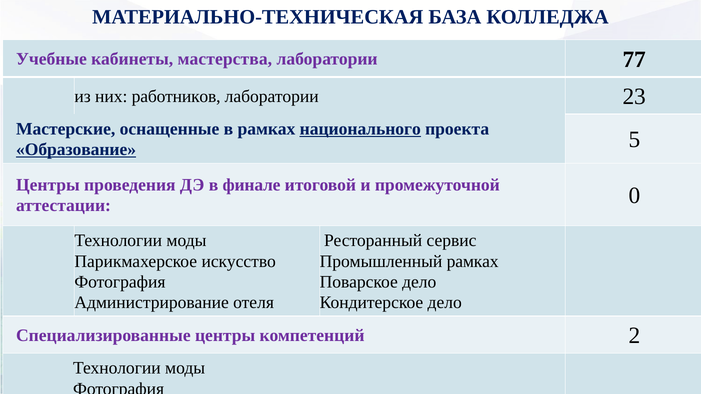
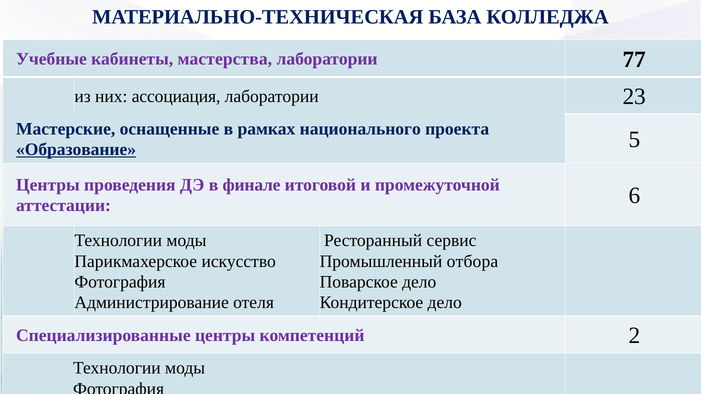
работников: работников -> ассоциация
национального underline: present -> none
0: 0 -> 6
Промышленный рамках: рамках -> отбора
